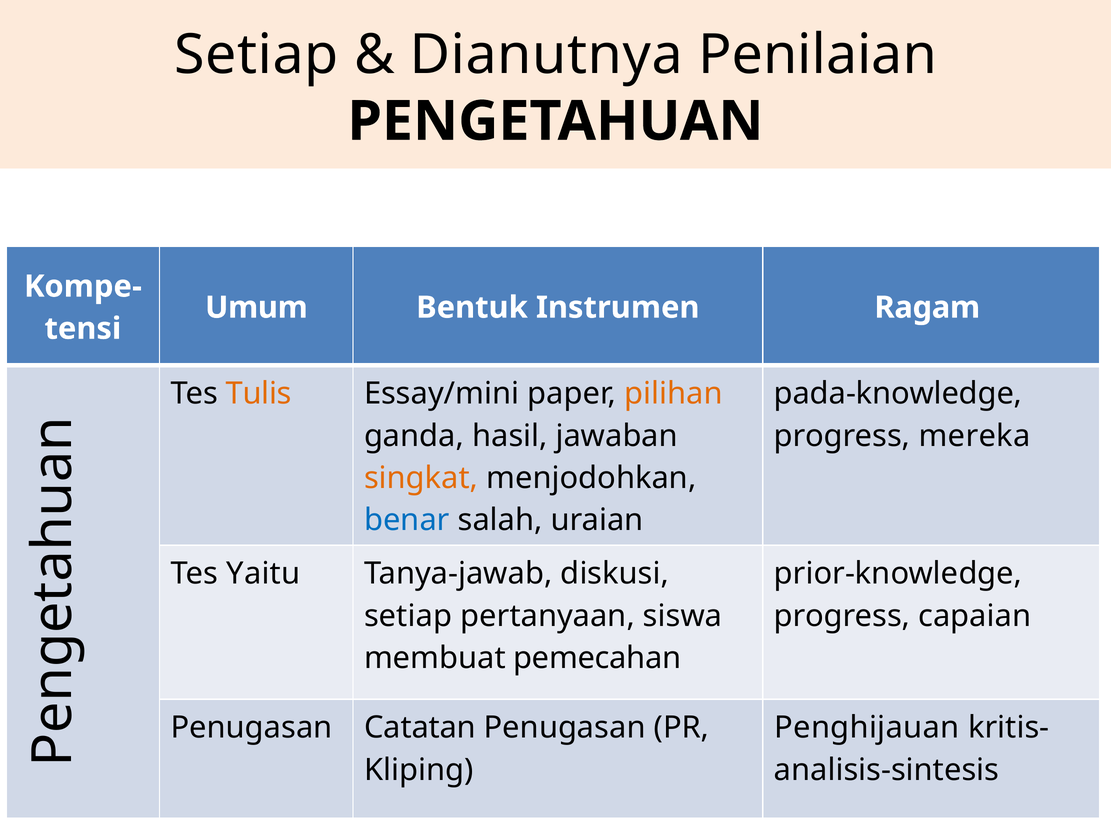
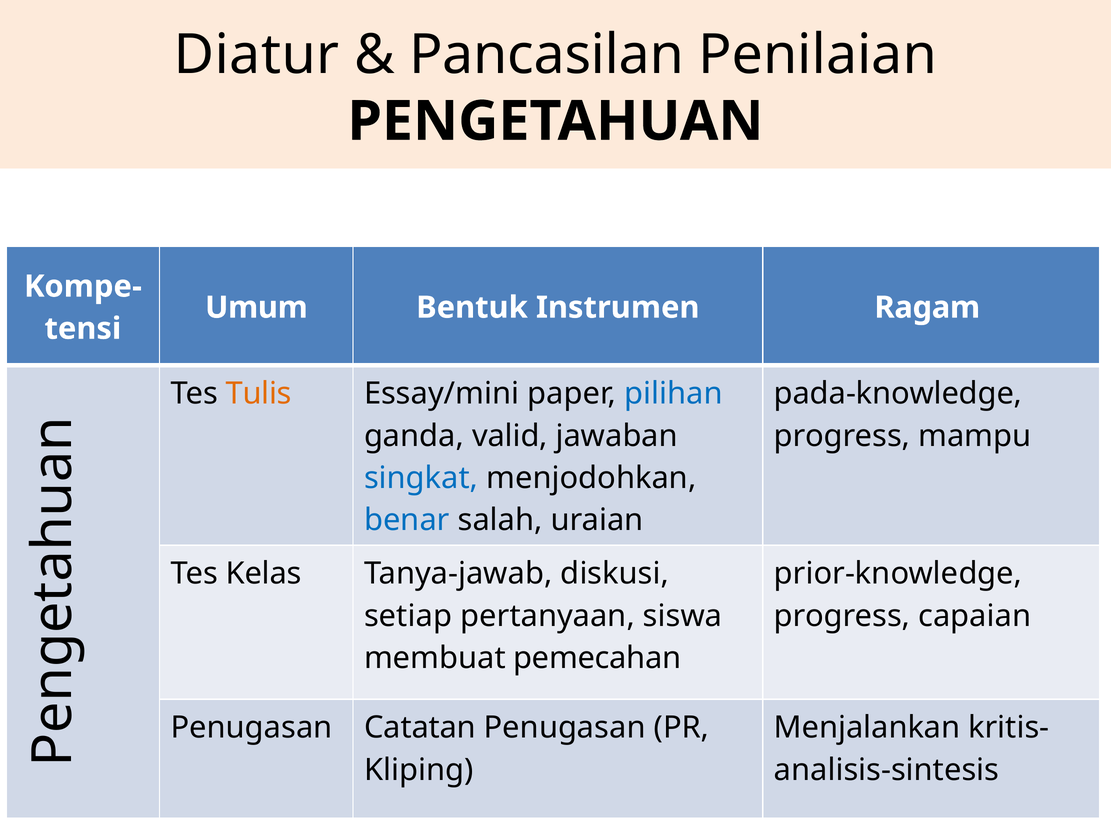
Setiap at (256, 55): Setiap -> Diatur
Dianutnya: Dianutnya -> Pancasilan
pilihan colour: orange -> blue
hasil: hasil -> valid
mereka: mereka -> mampu
singkat colour: orange -> blue
Yaitu: Yaitu -> Kelas
Penghijauan: Penghijauan -> Menjalankan
